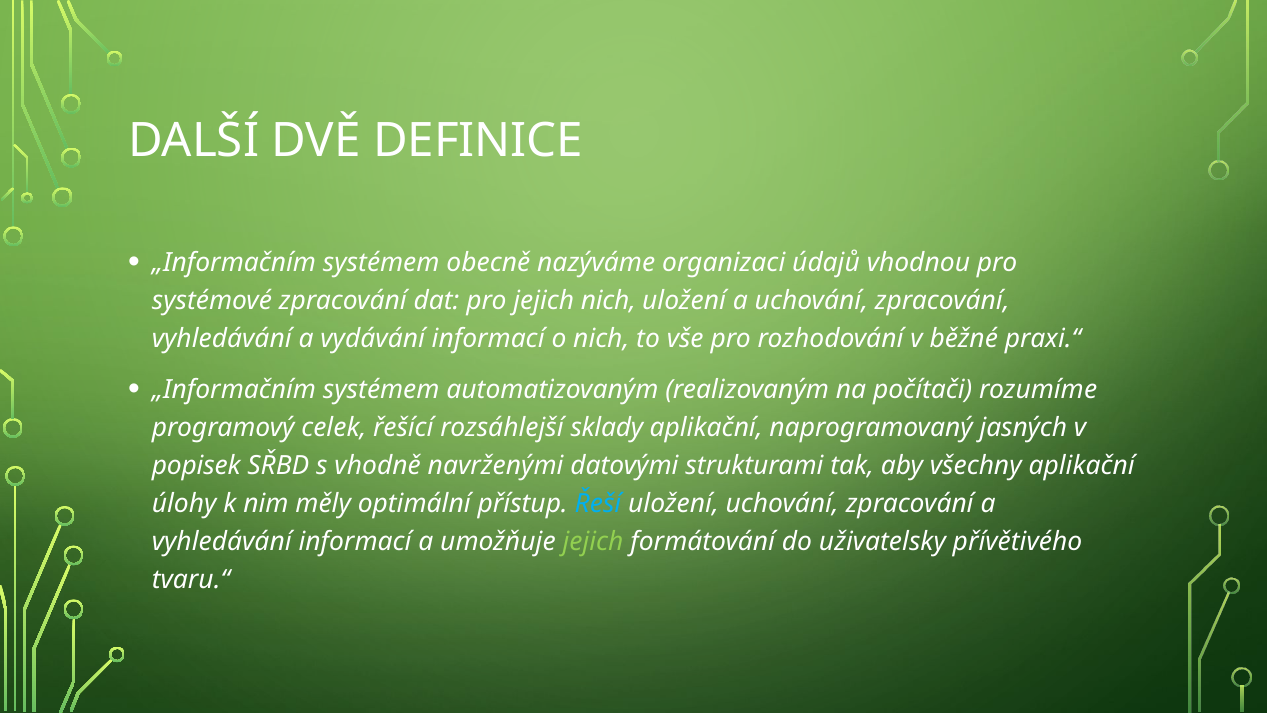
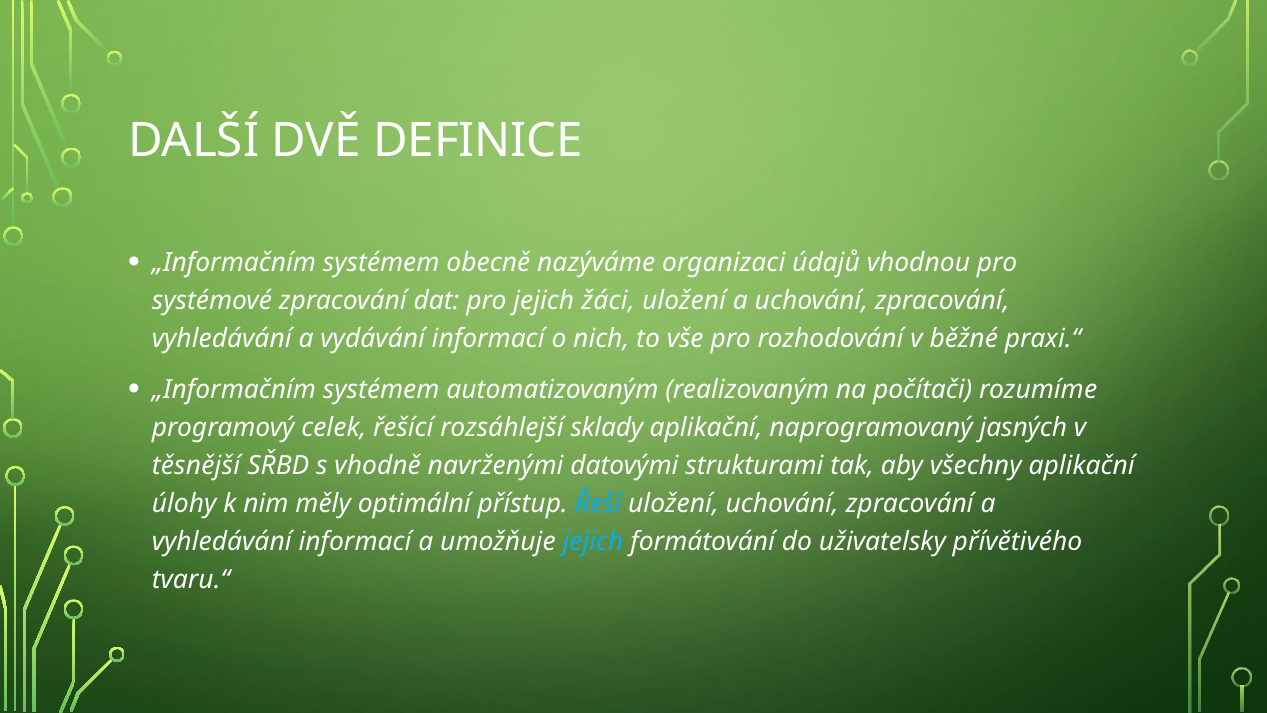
jejich nich: nich -> žáci
popisek: popisek -> těsnější
jejich at (593, 542) colour: light green -> light blue
